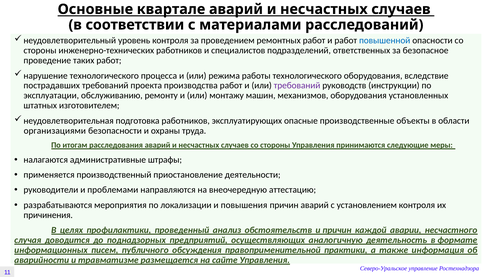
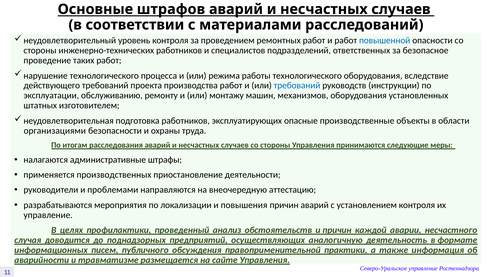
квартале: квартале -> штрафов
пострадавших: пострадавших -> действующего
требований at (297, 86) colour: purple -> blue
производственный: производственный -> производственных
причинения at (48, 215): причинения -> управление
